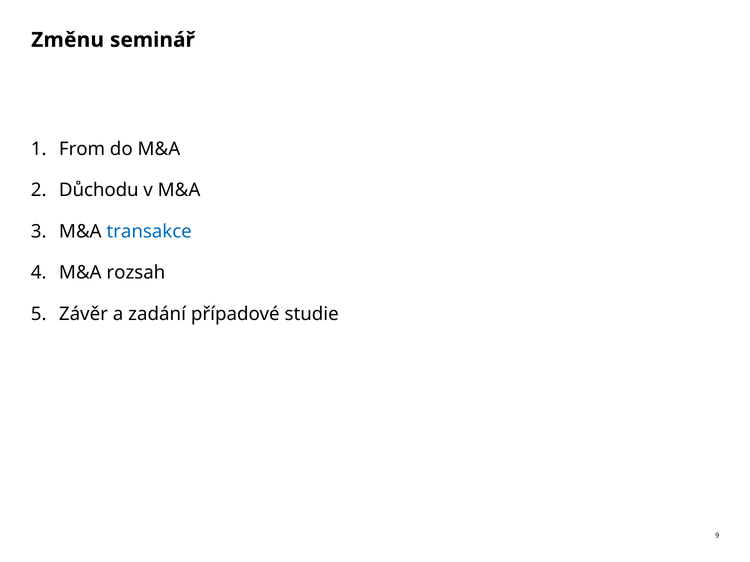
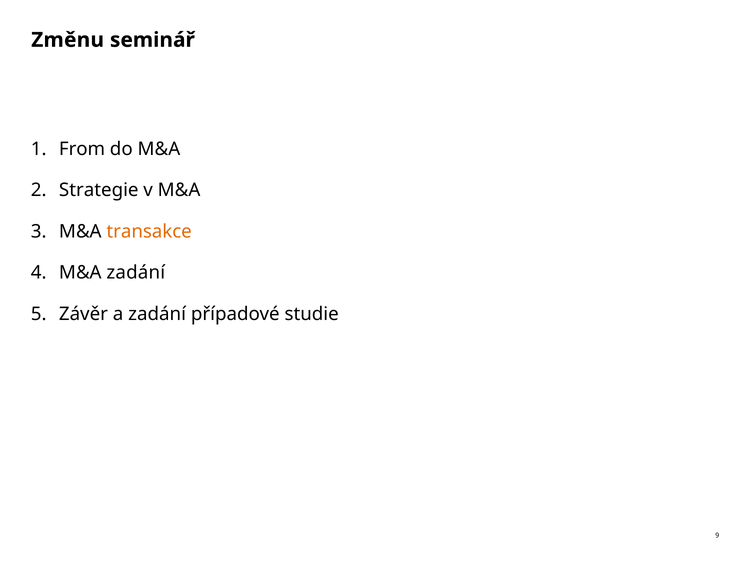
Důchodu: Důchodu -> Strategie
transakce colour: blue -> orange
M&A rozsah: rozsah -> zadání
